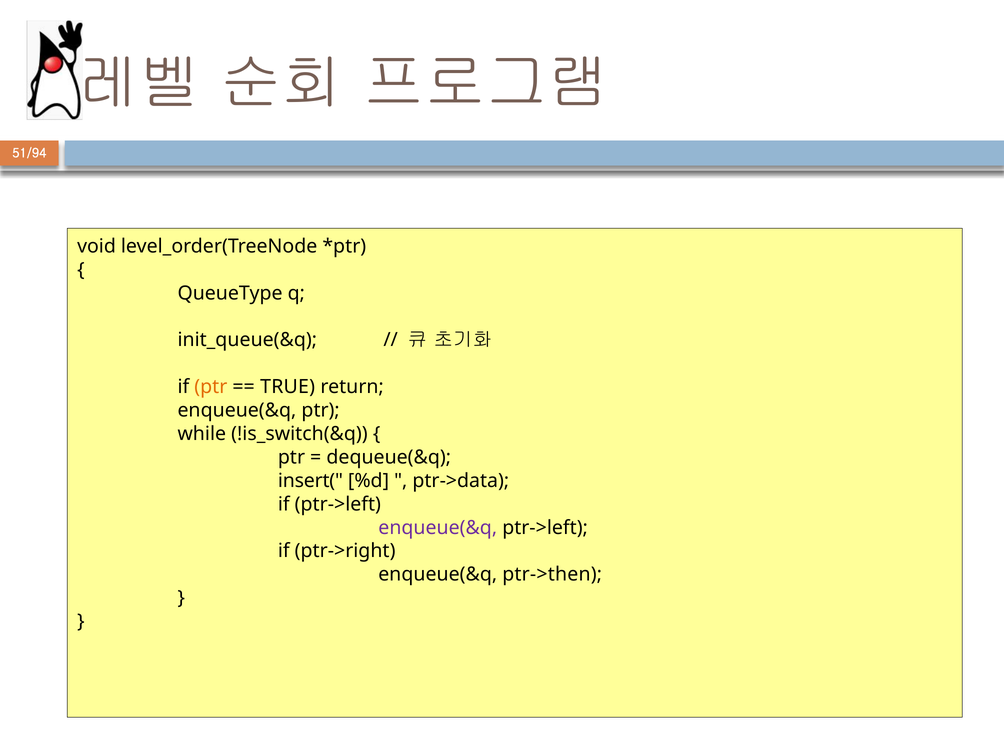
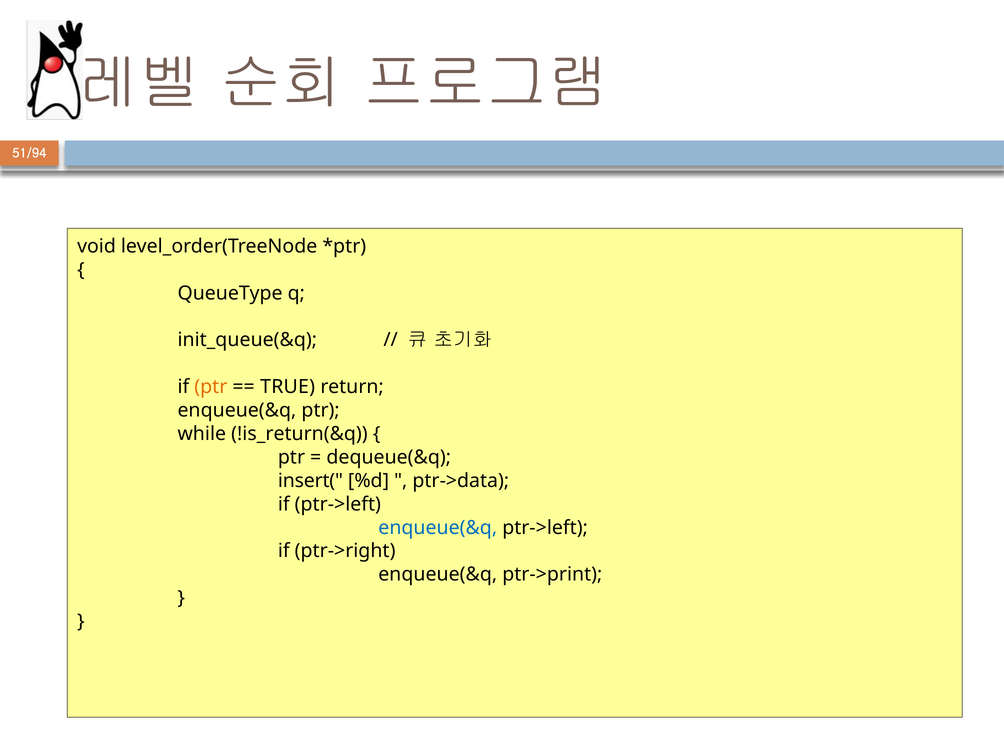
!is_switch(&q: !is_switch(&q -> !is_return(&q
enqueue(&q at (438, 528) colour: purple -> blue
ptr->then: ptr->then -> ptr->print
